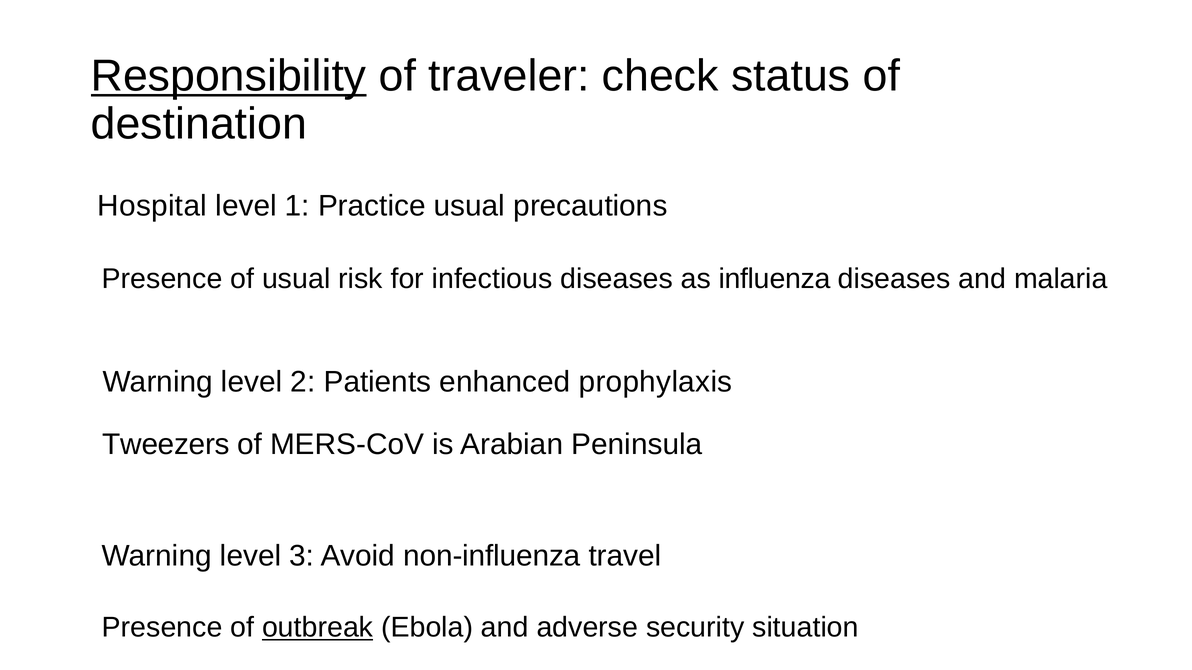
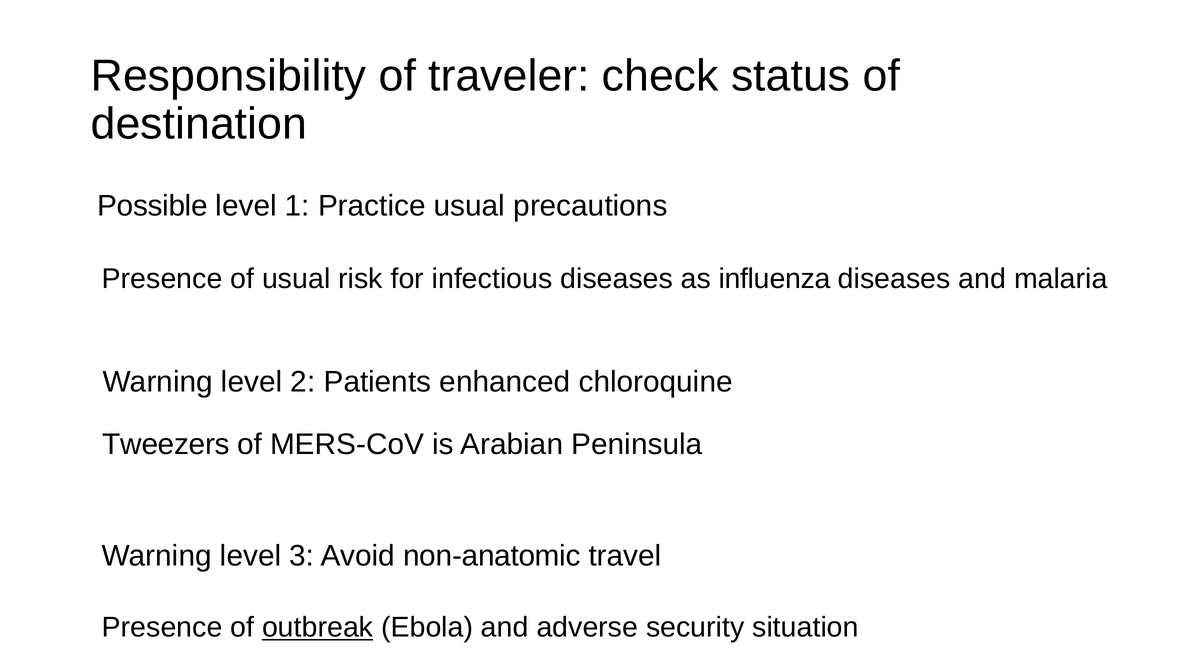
Responsibility underline: present -> none
Hospital: Hospital -> Possible
prophylaxis: prophylaxis -> chloroquine
non-influenza: non-influenza -> non-anatomic
